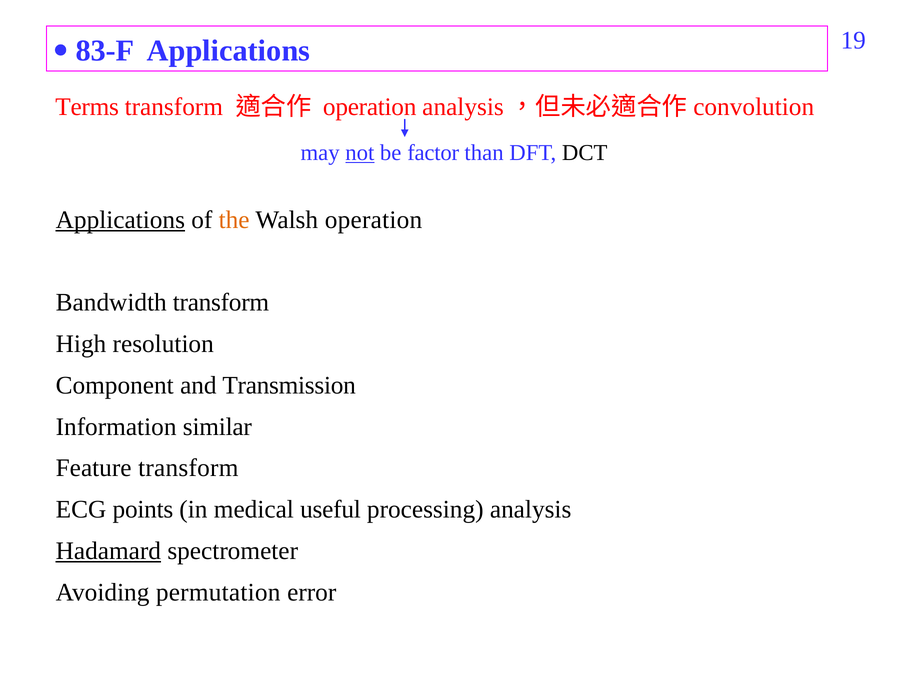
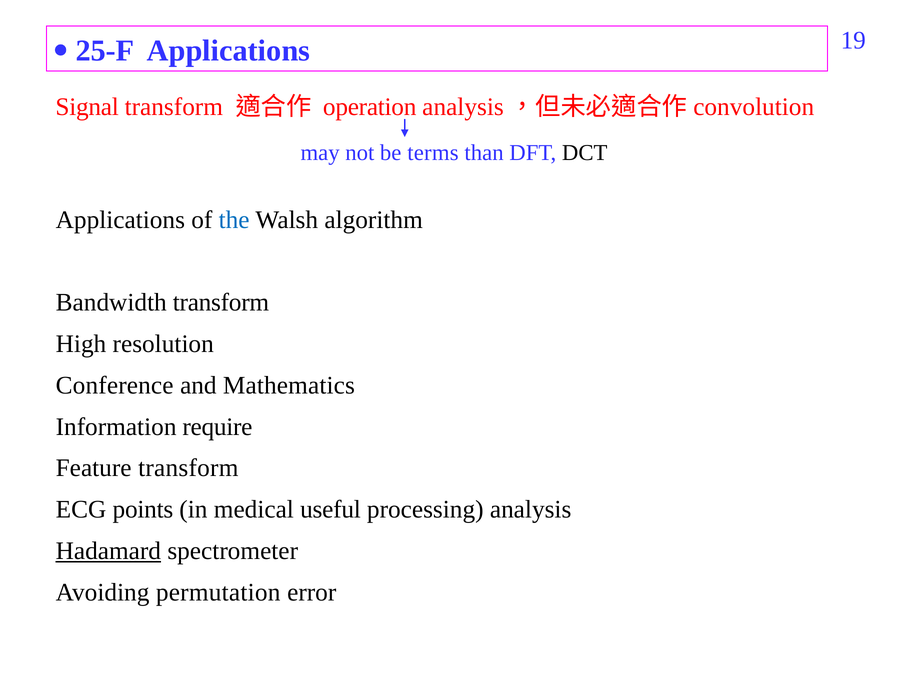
83-F: 83-F -> 25-F
Terms: Terms -> Signal
not underline: present -> none
factor: factor -> terms
Applications at (120, 220) underline: present -> none
the colour: orange -> blue
Walsh operation: operation -> algorithm
Component: Component -> Conference
Transmission: Transmission -> Mathematics
similar: similar -> require
